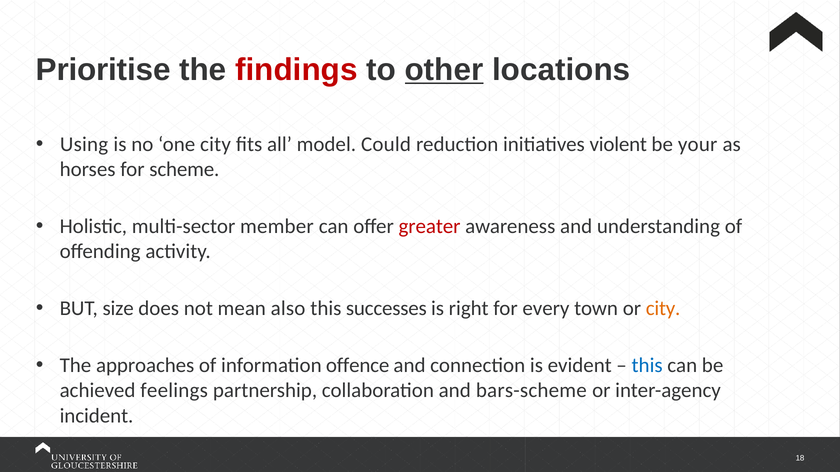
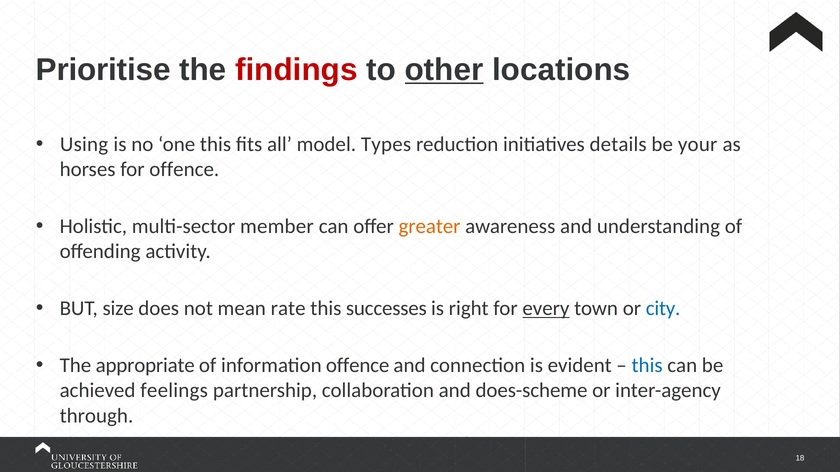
one city: city -> this
Could: Could -> Types
violent: violent -> details
for scheme: scheme -> offence
greater colour: red -> orange
also: also -> rate
every underline: none -> present
city at (663, 309) colour: orange -> blue
approaches: approaches -> appropriate
bars-scheme: bars-scheme -> does-scheme
incident: incident -> through
